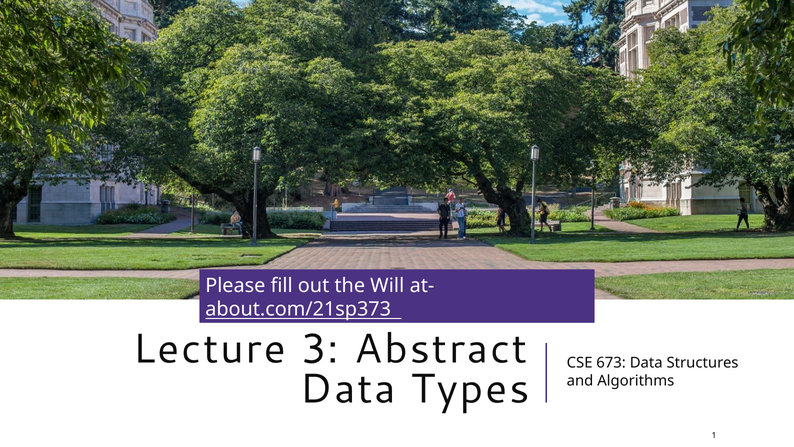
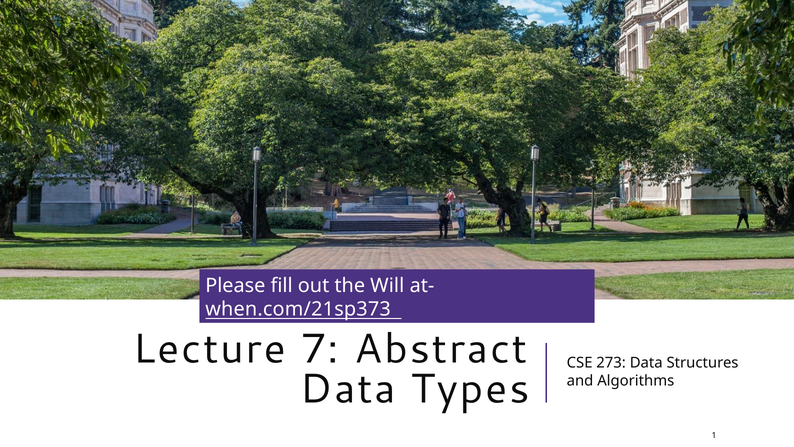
about.com/21sp373: about.com/21sp373 -> when.com/21sp373
3: 3 -> 7
673: 673 -> 273
